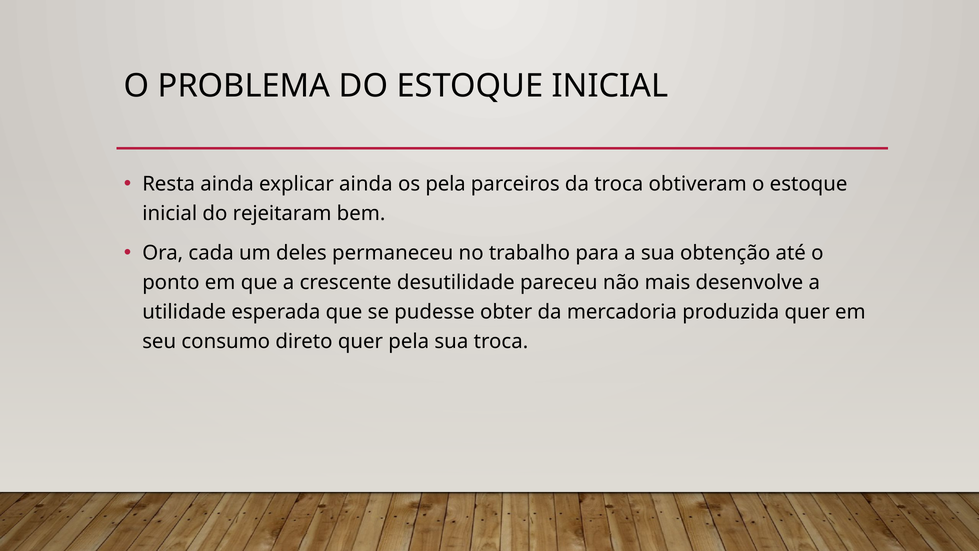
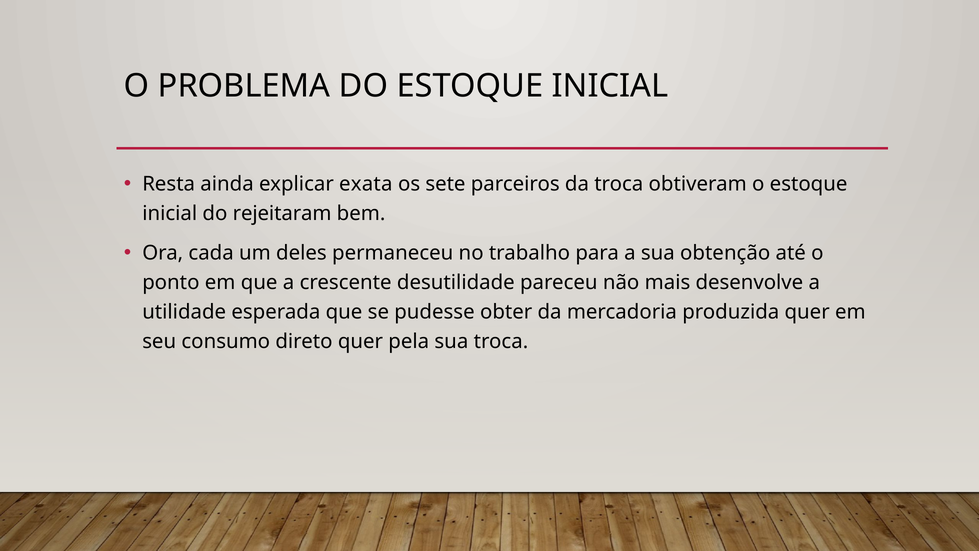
explicar ainda: ainda -> exata
os pela: pela -> sete
